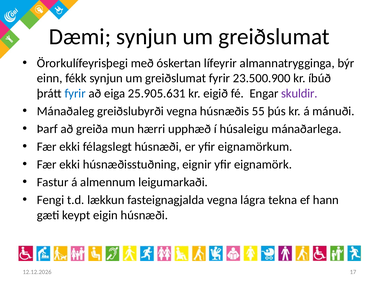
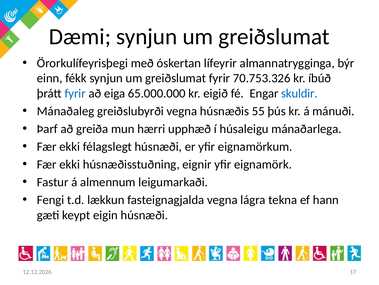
23.500.900: 23.500.900 -> 70.753.326
25.905.631: 25.905.631 -> 65.000.000
skuldir colour: purple -> blue
